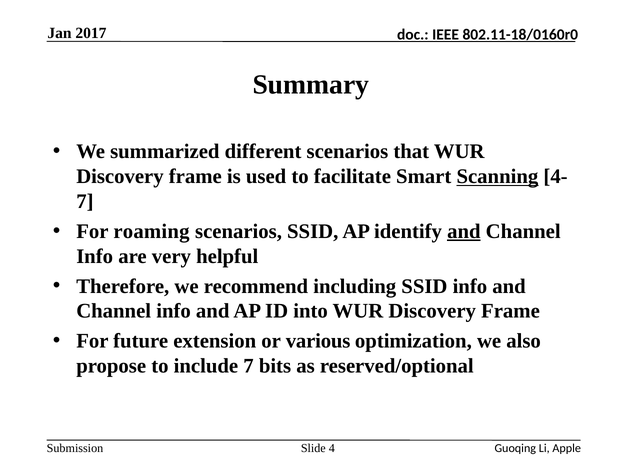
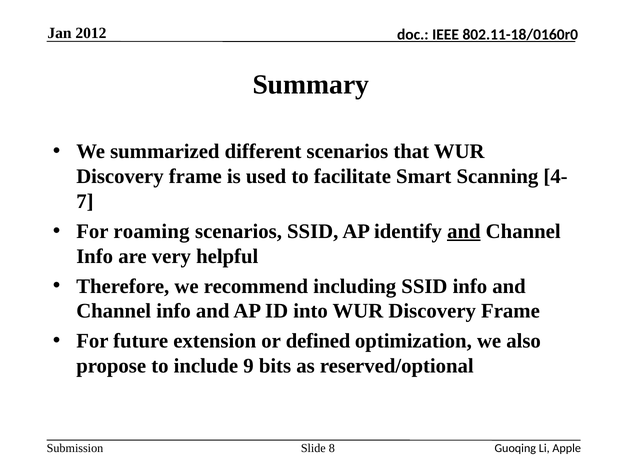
2017: 2017 -> 2012
Scanning underline: present -> none
various: various -> defined
include 7: 7 -> 9
4: 4 -> 8
